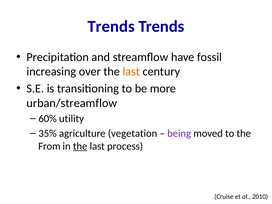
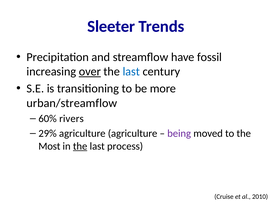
Trends at (111, 26): Trends -> Sleeter
over underline: none -> present
last at (131, 72) colour: orange -> blue
utility: utility -> rivers
35%: 35% -> 29%
agriculture vegetation: vegetation -> agriculture
From: From -> Most
